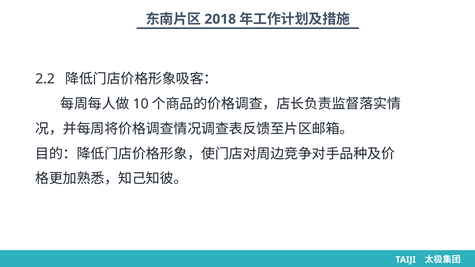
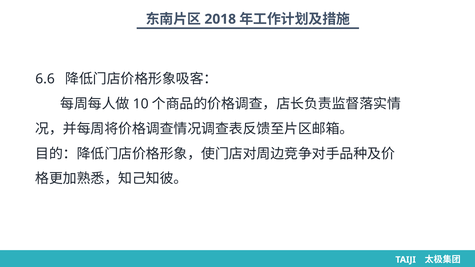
2.2: 2.2 -> 6.6
